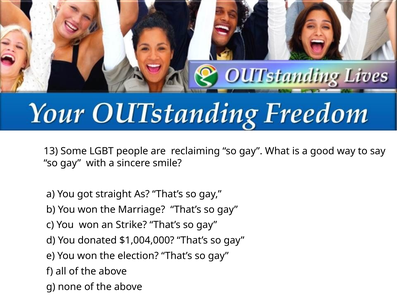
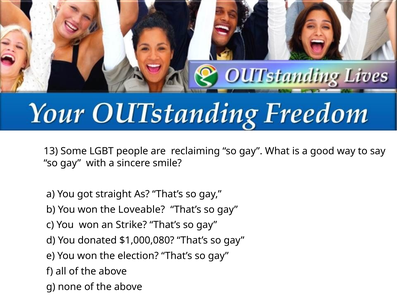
Marriage: Marriage -> Loveable
$1,004,000: $1,004,000 -> $1,000,080
